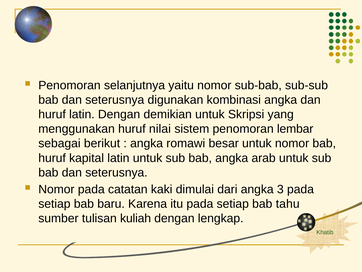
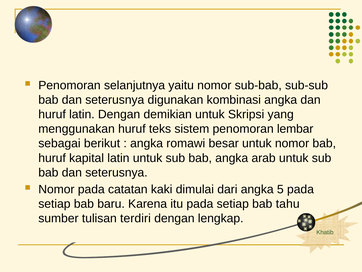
nilai: nilai -> teks
3: 3 -> 5
kuliah: kuliah -> terdiri
